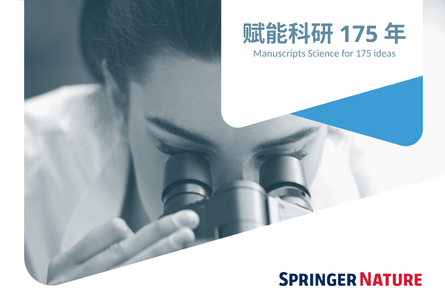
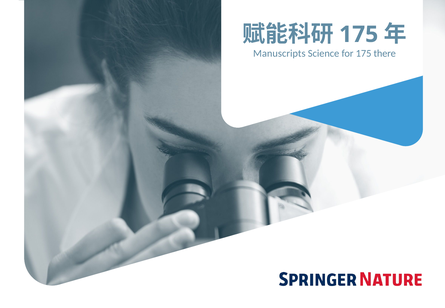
ideas: ideas -> there
